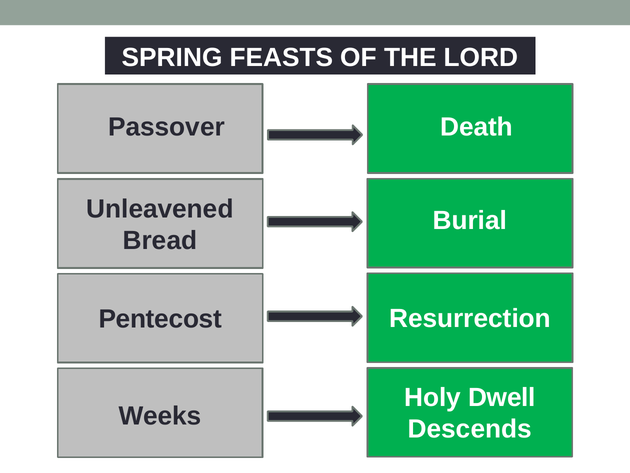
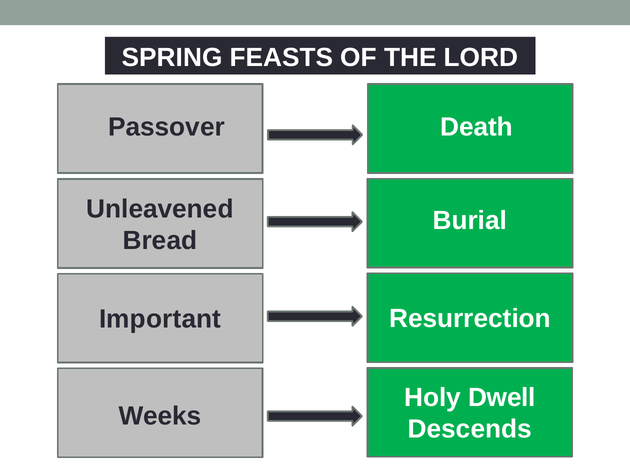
Pentecost: Pentecost -> Important
